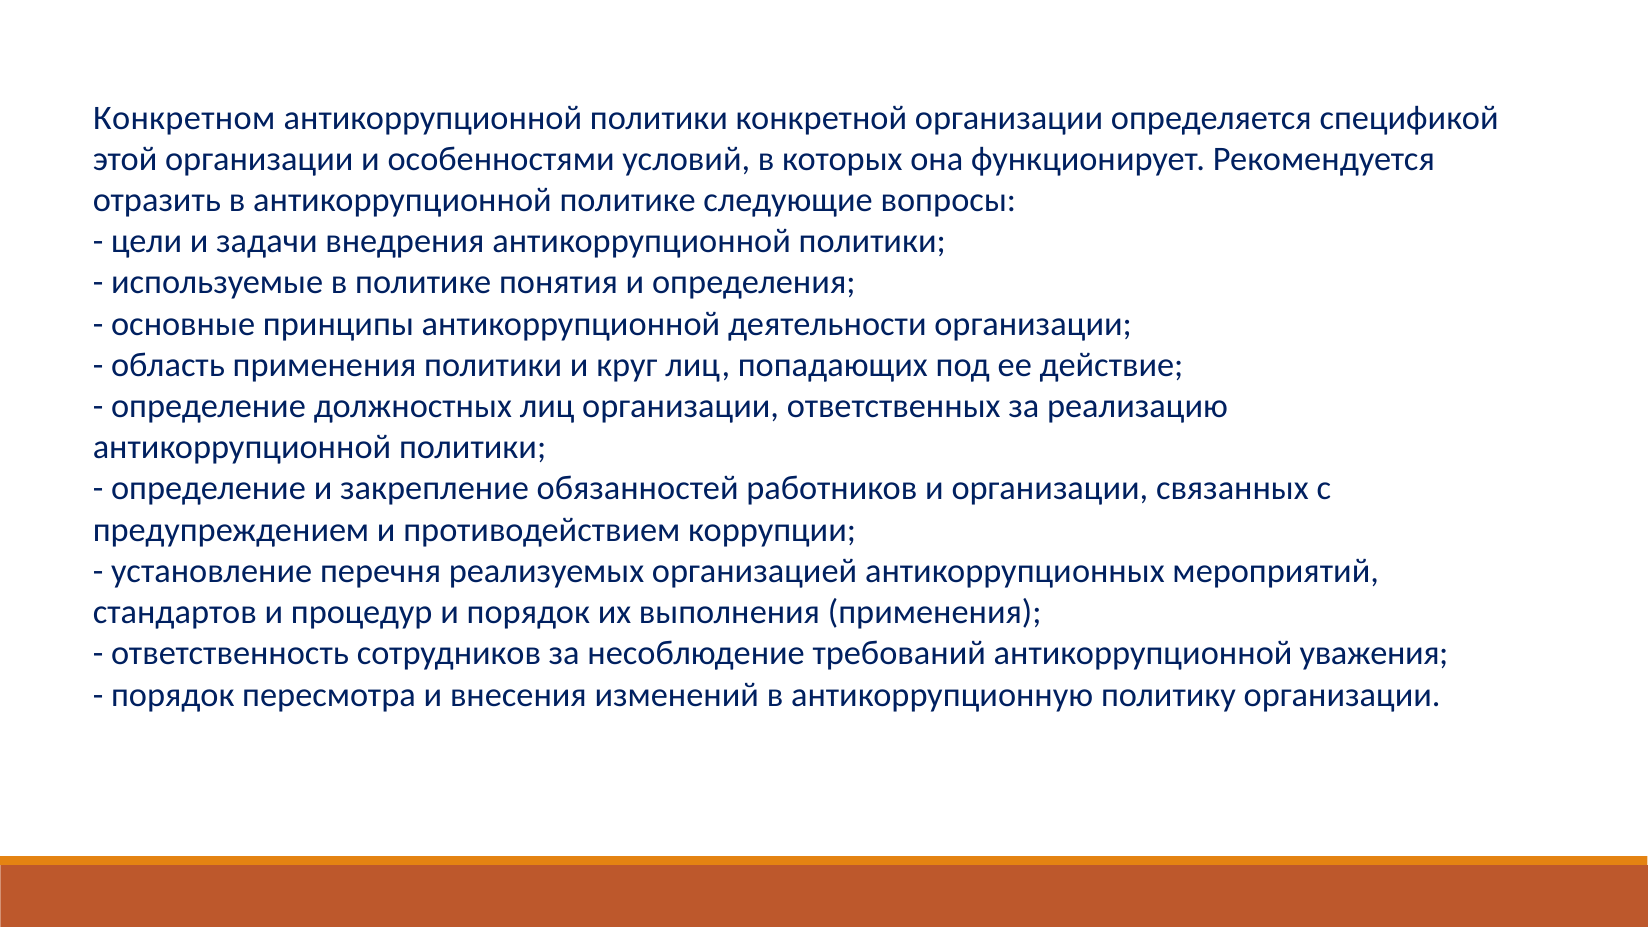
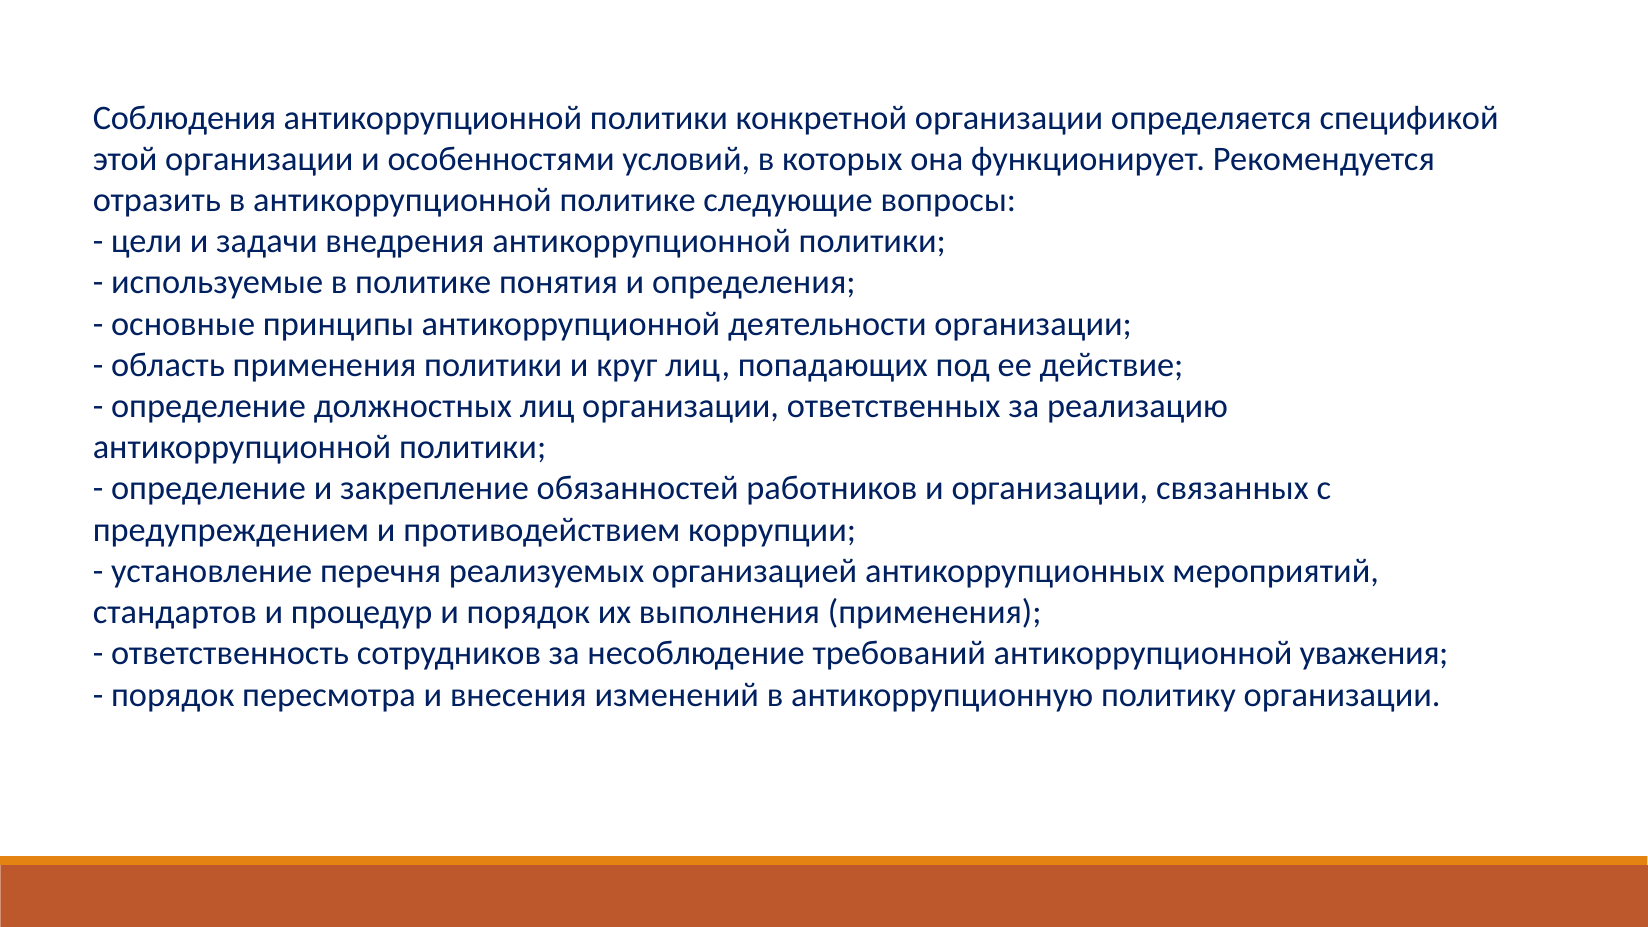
Конкретном: Конкретном -> Соблюдения
